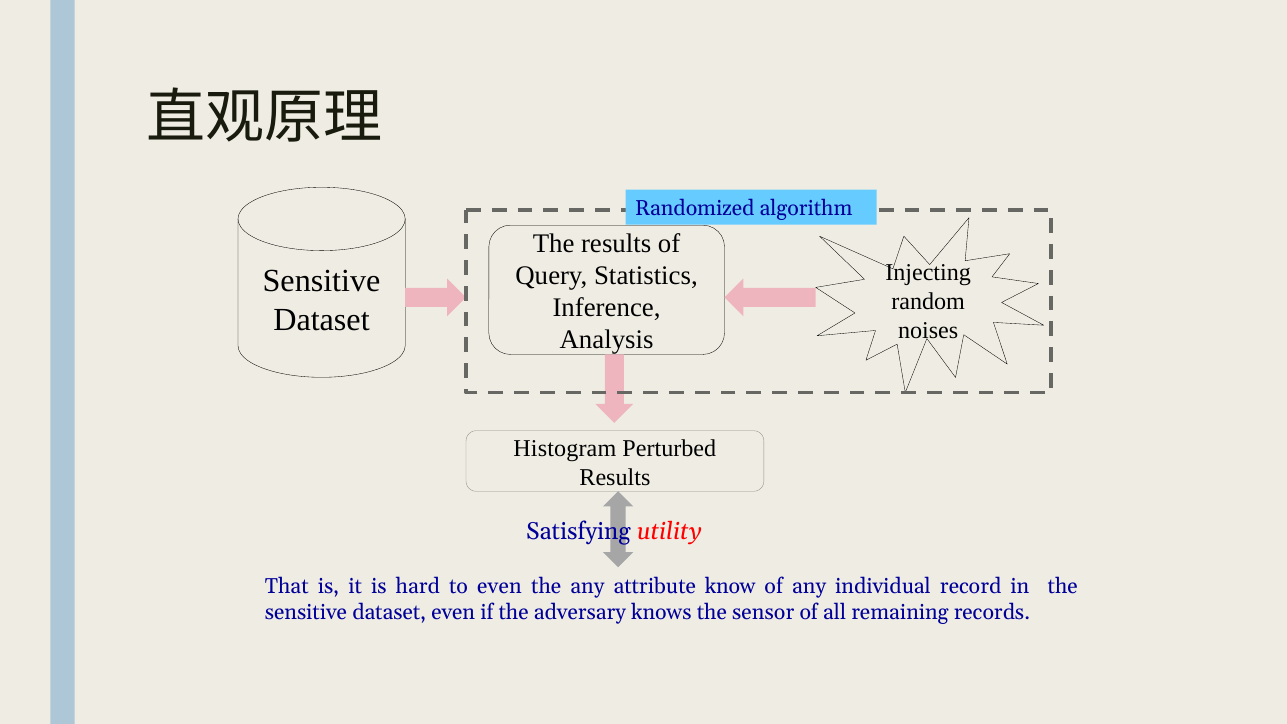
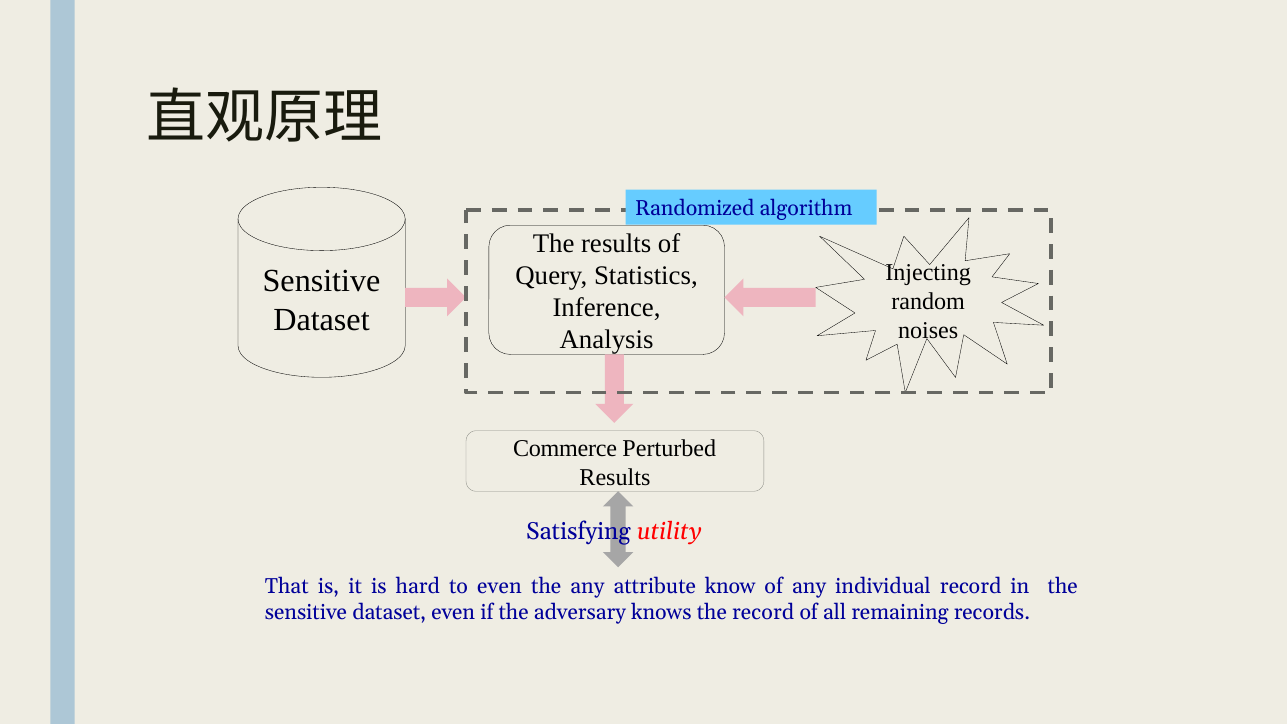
Histogram: Histogram -> Commerce
the sensor: sensor -> record
